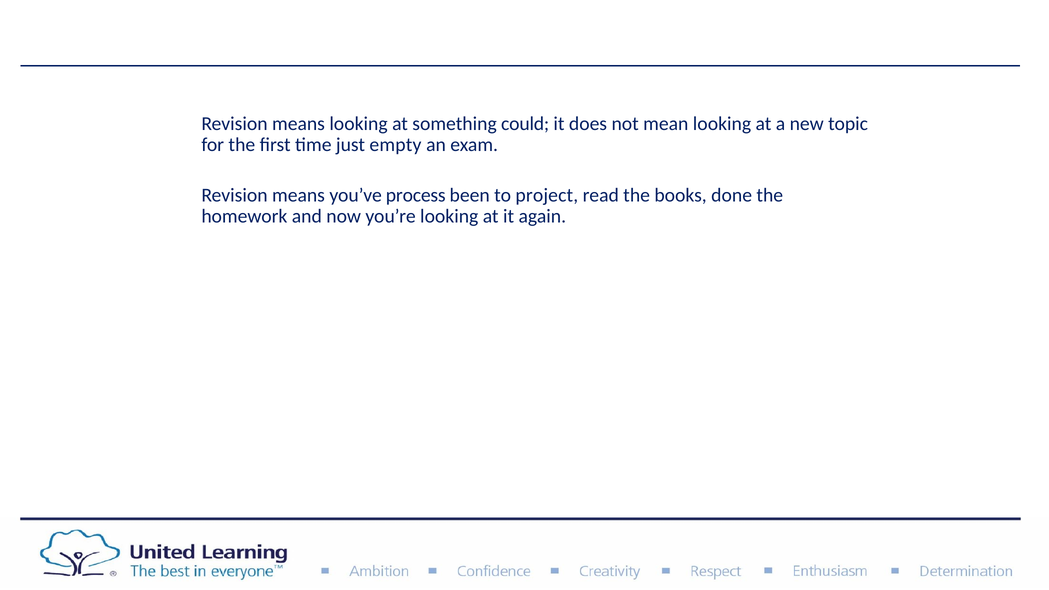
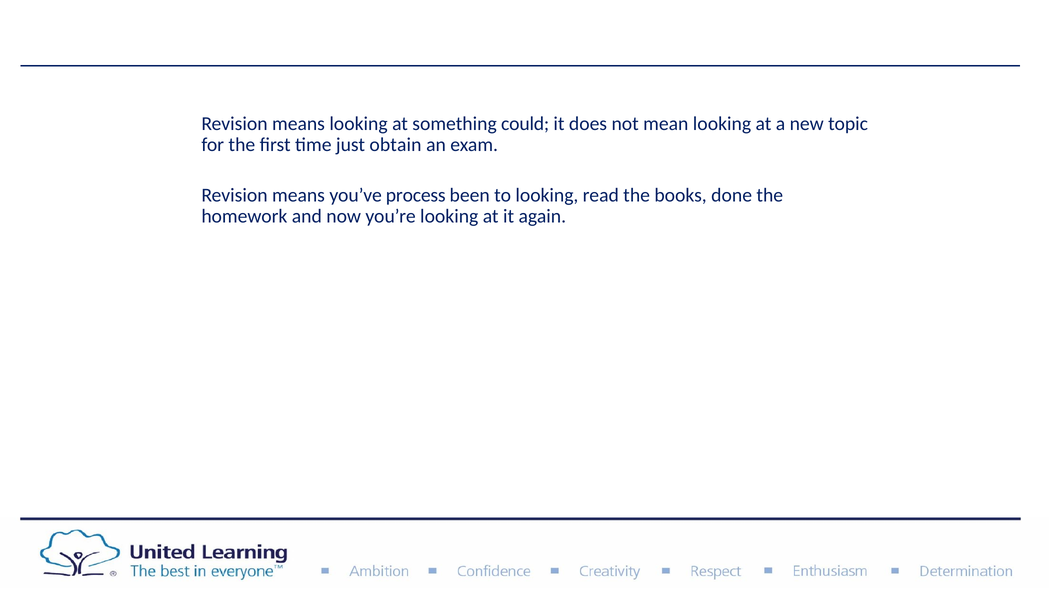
empty: empty -> obtain
to project: project -> looking
